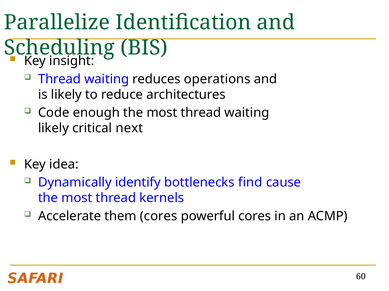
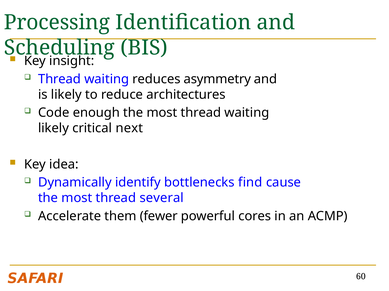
Parallelize: Parallelize -> Processing
operations: operations -> asymmetry
kernels: kernels -> several
them cores: cores -> fewer
